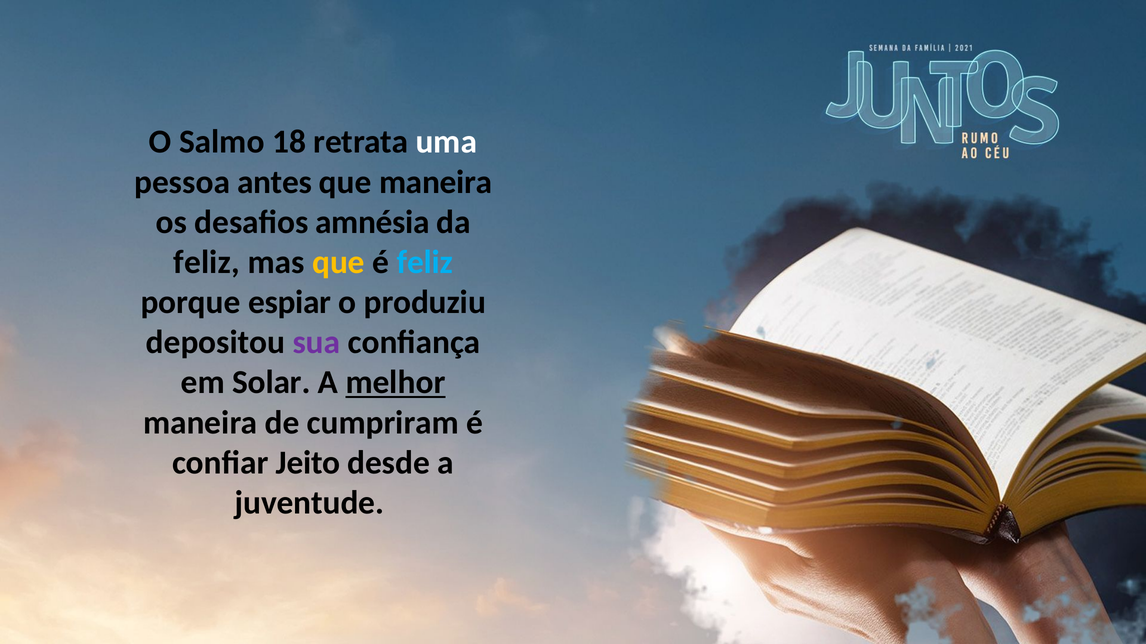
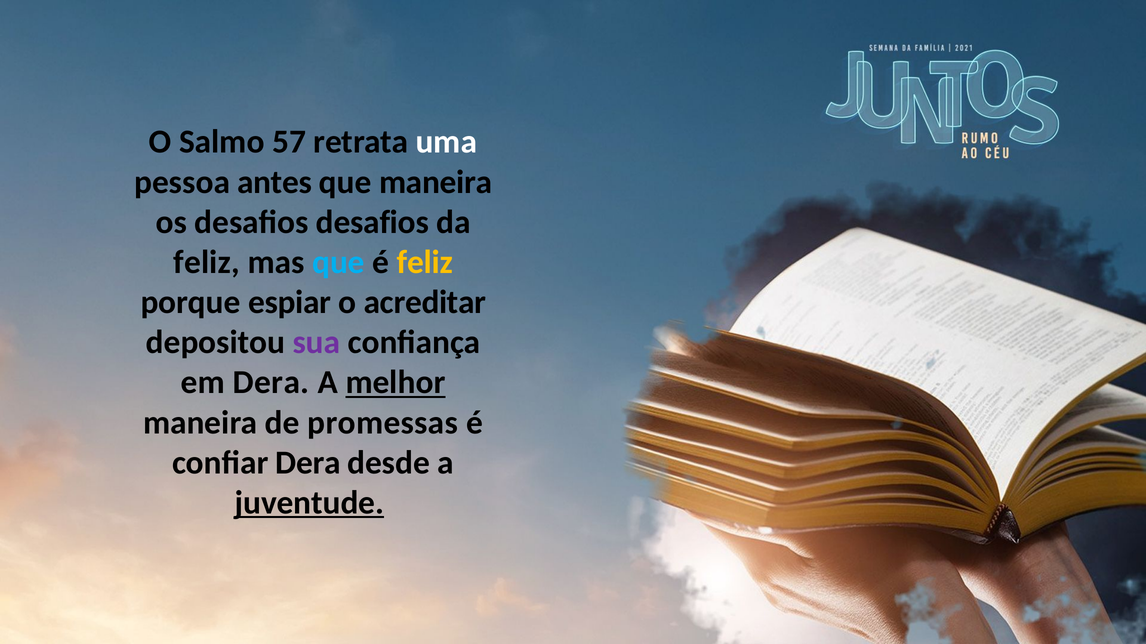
18: 18 -> 57
desafios amnésia: amnésia -> desafios
que at (338, 262) colour: yellow -> light blue
feliz at (425, 262) colour: light blue -> yellow
produziu: produziu -> acreditar
em Solar: Solar -> Dera
cumpriram: cumpriram -> promessas
confiar Jeito: Jeito -> Dera
juventude underline: none -> present
